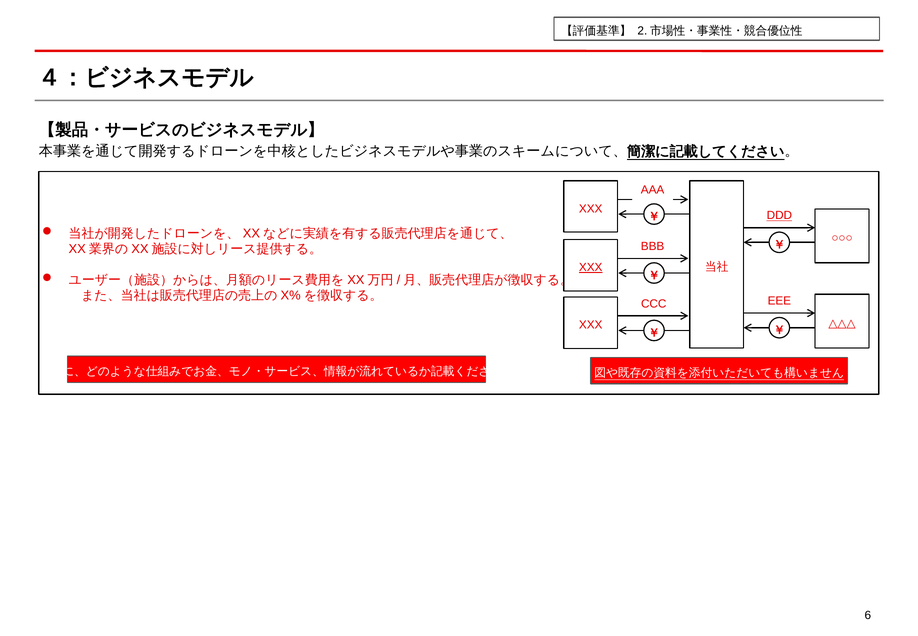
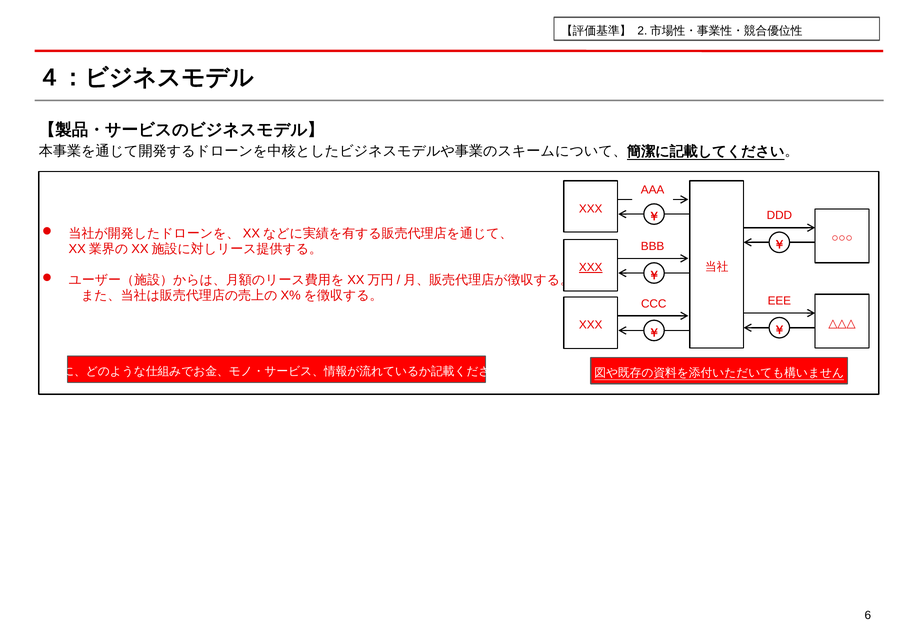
DDD underline: present -> none
